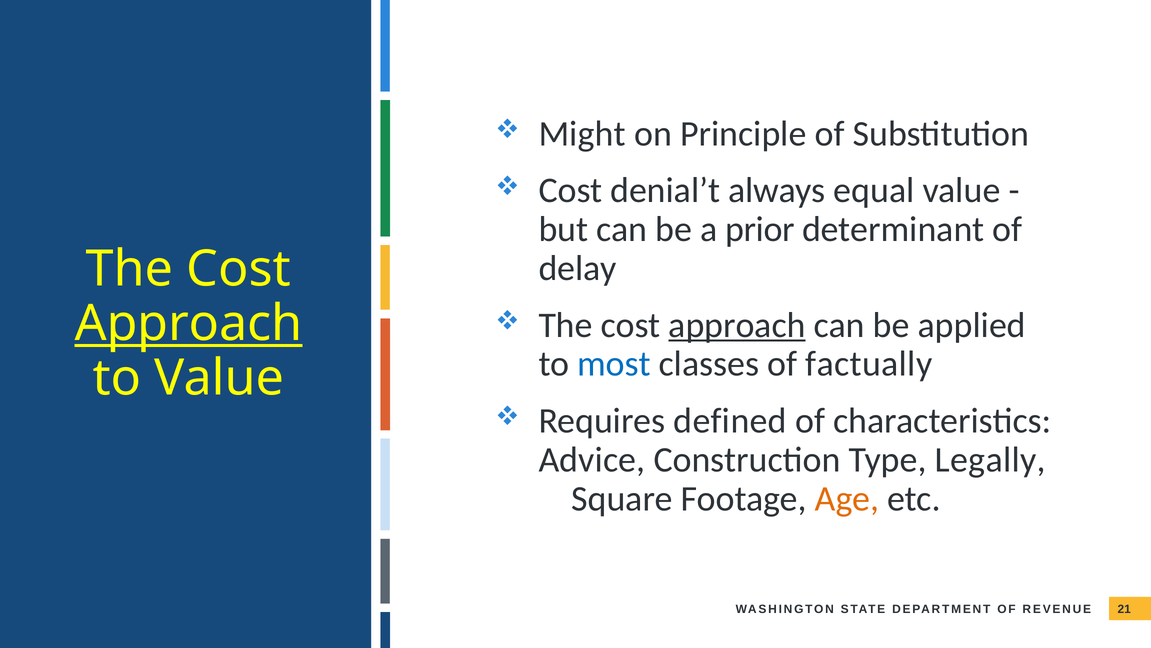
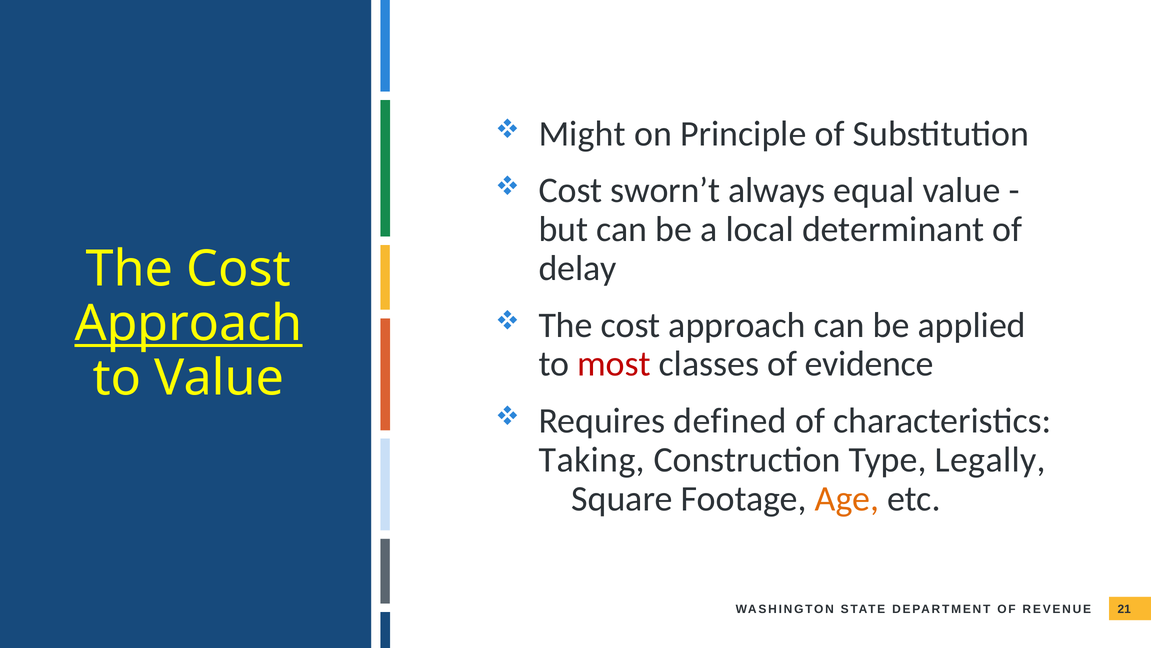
denial’t: denial’t -> sworn’t
prior: prior -> local
approach at (737, 325) underline: present -> none
most colour: blue -> red
factually: factually -> evidence
Advice: Advice -> Taking
